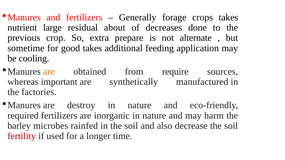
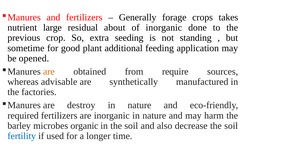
of decreases: decreases -> inorganic
prepare: prepare -> seeding
alternate: alternate -> standing
good takes: takes -> plant
cooling: cooling -> opened
important: important -> advisable
rainfed: rainfed -> organic
fertility colour: red -> blue
